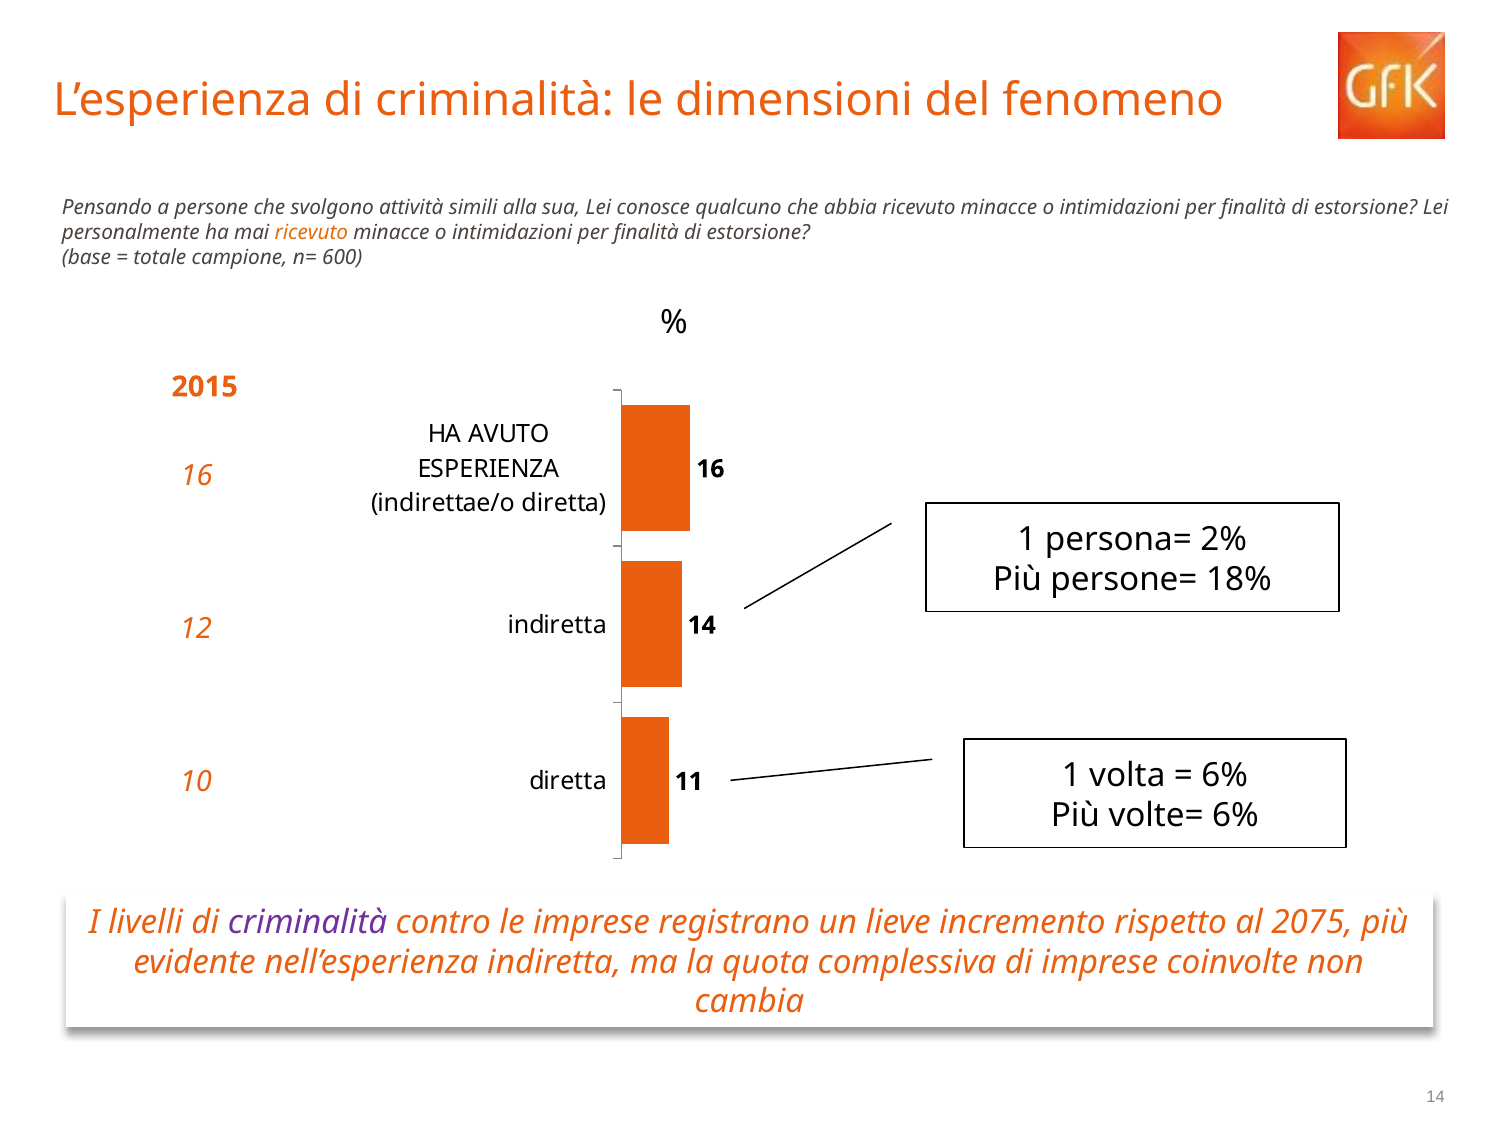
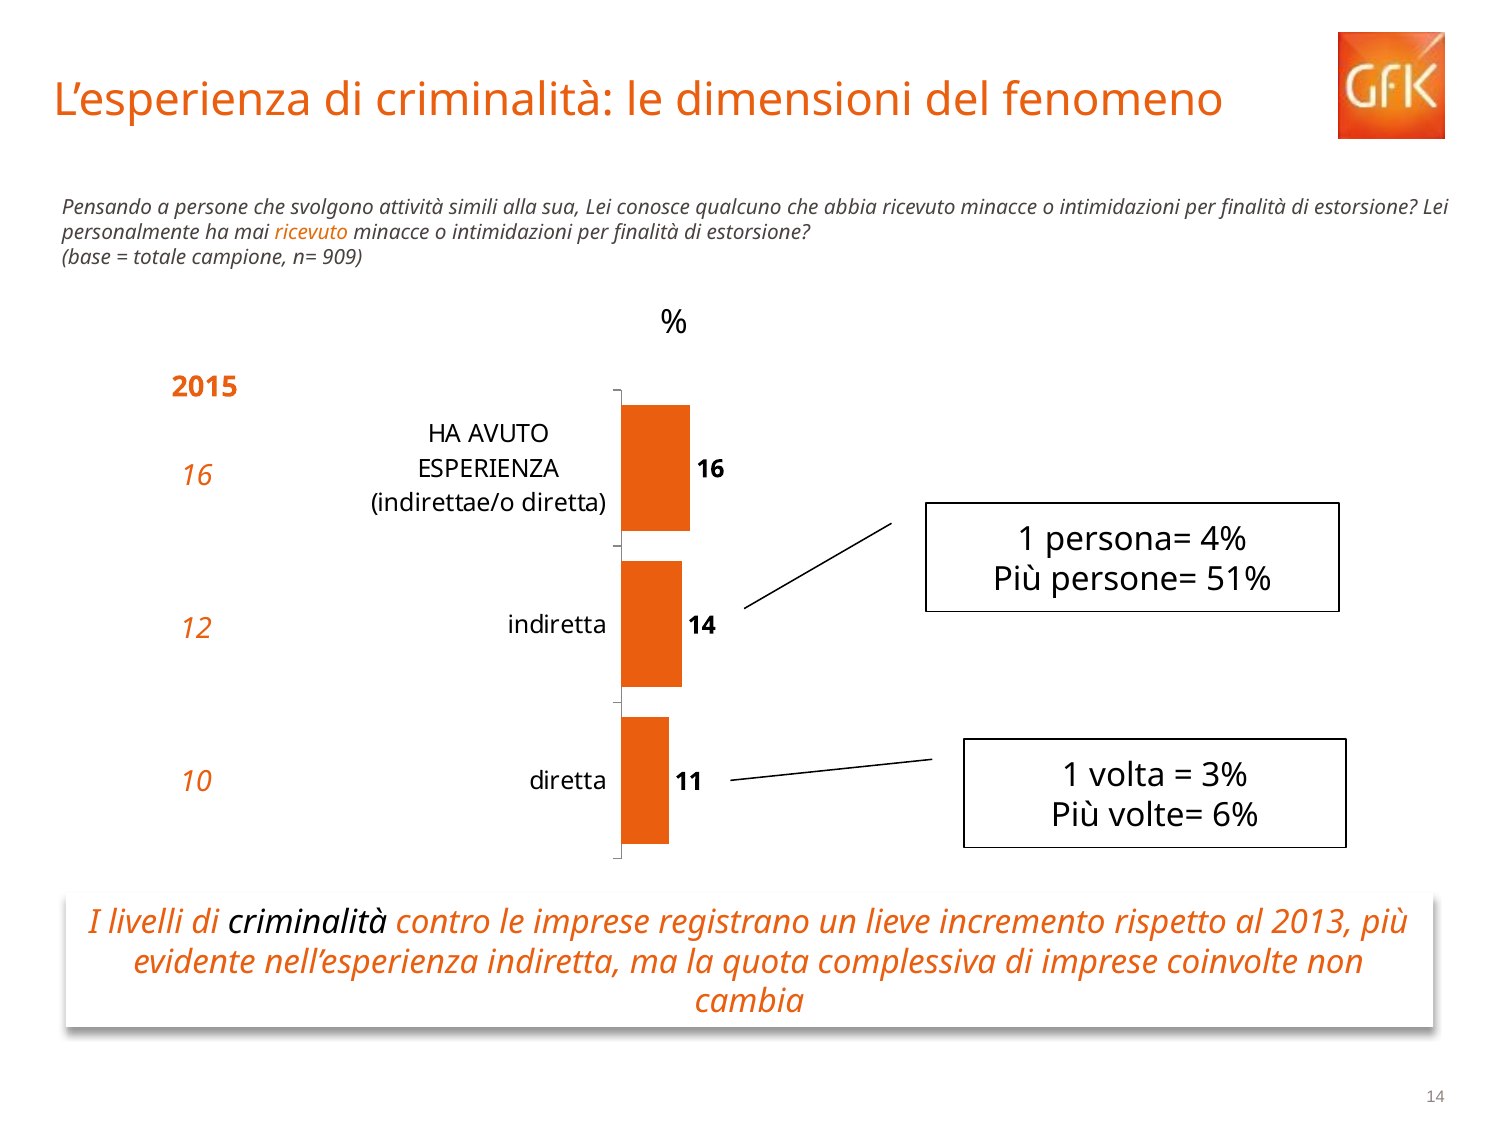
600: 600 -> 909
2%: 2% -> 4%
18%: 18% -> 51%
6% at (1225, 775): 6% -> 3%
criminalità at (307, 922) colour: purple -> black
2075: 2075 -> 2013
